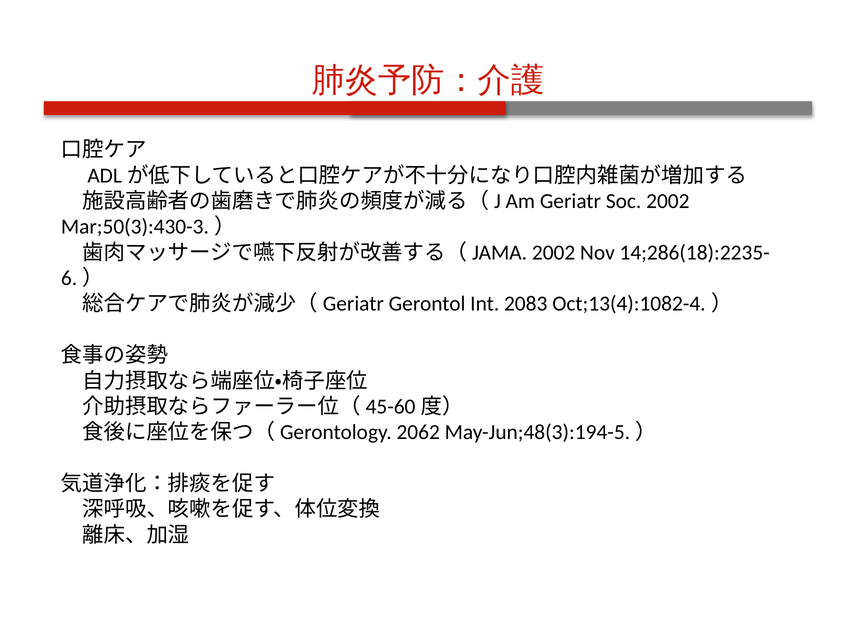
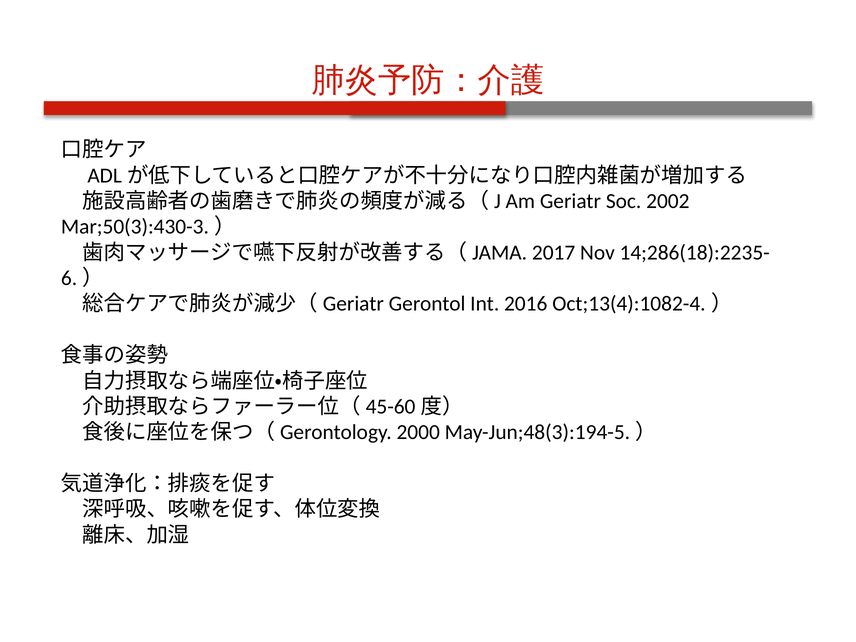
2002 at (554, 253): 2002 -> 2017
2083: 2083 -> 2016
2062: 2062 -> 2000
